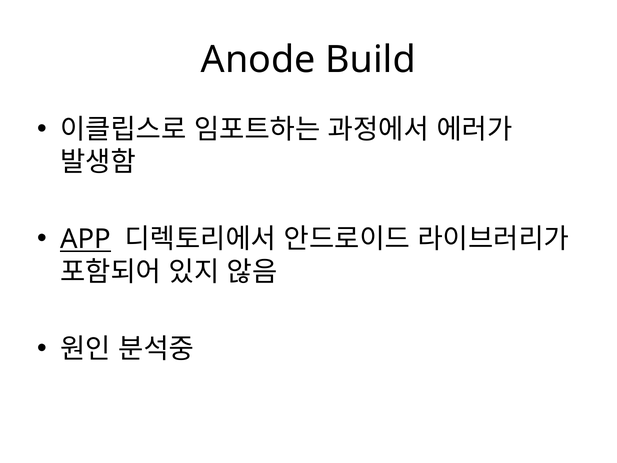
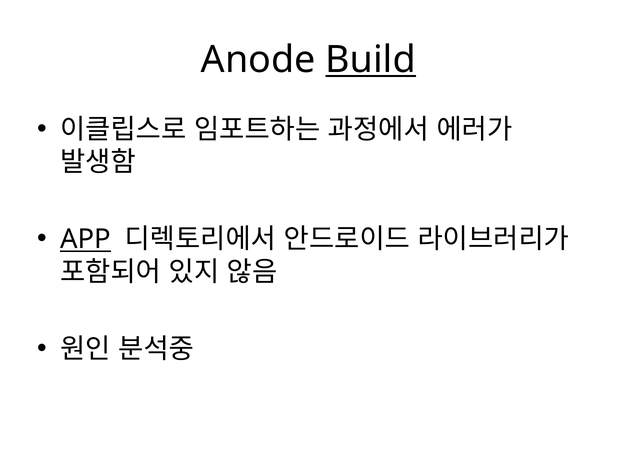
Build underline: none -> present
